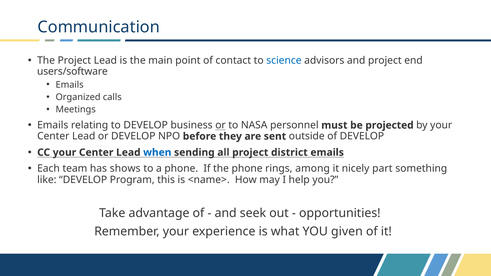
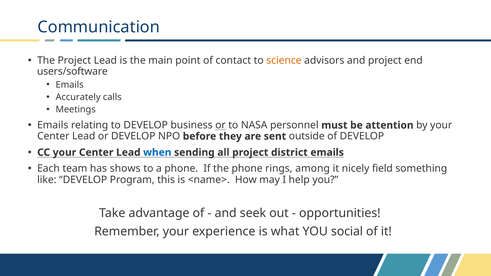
science colour: blue -> orange
Organized: Organized -> Accurately
projected: projected -> attention
part: part -> field
given: given -> social
